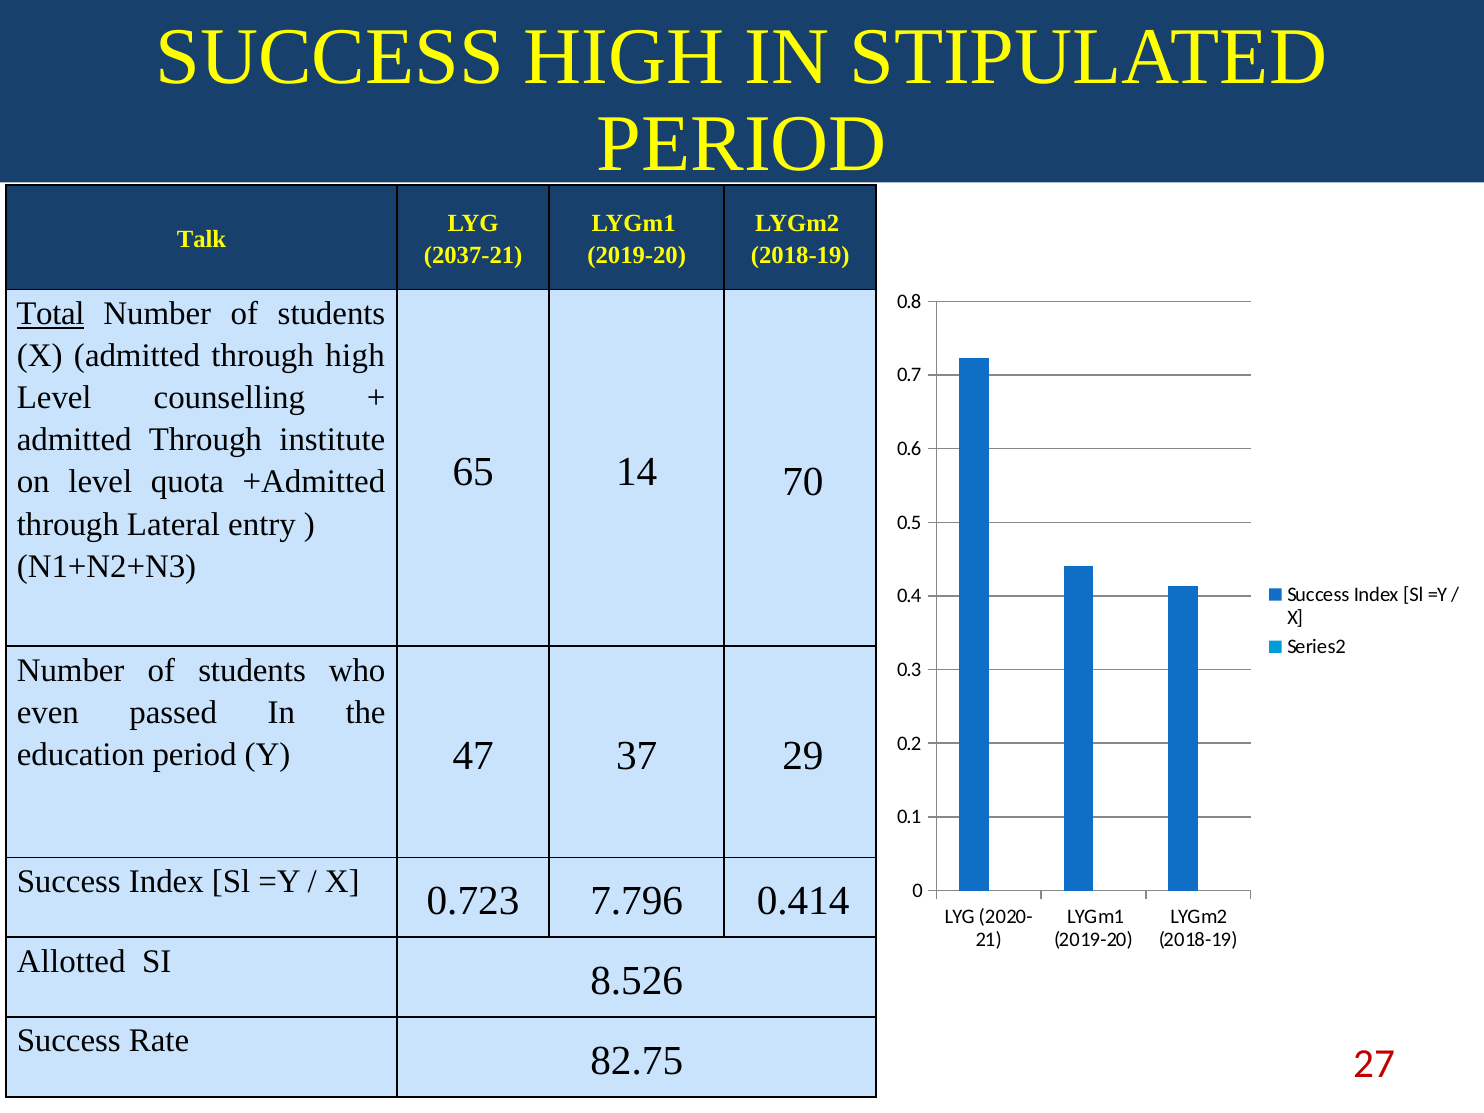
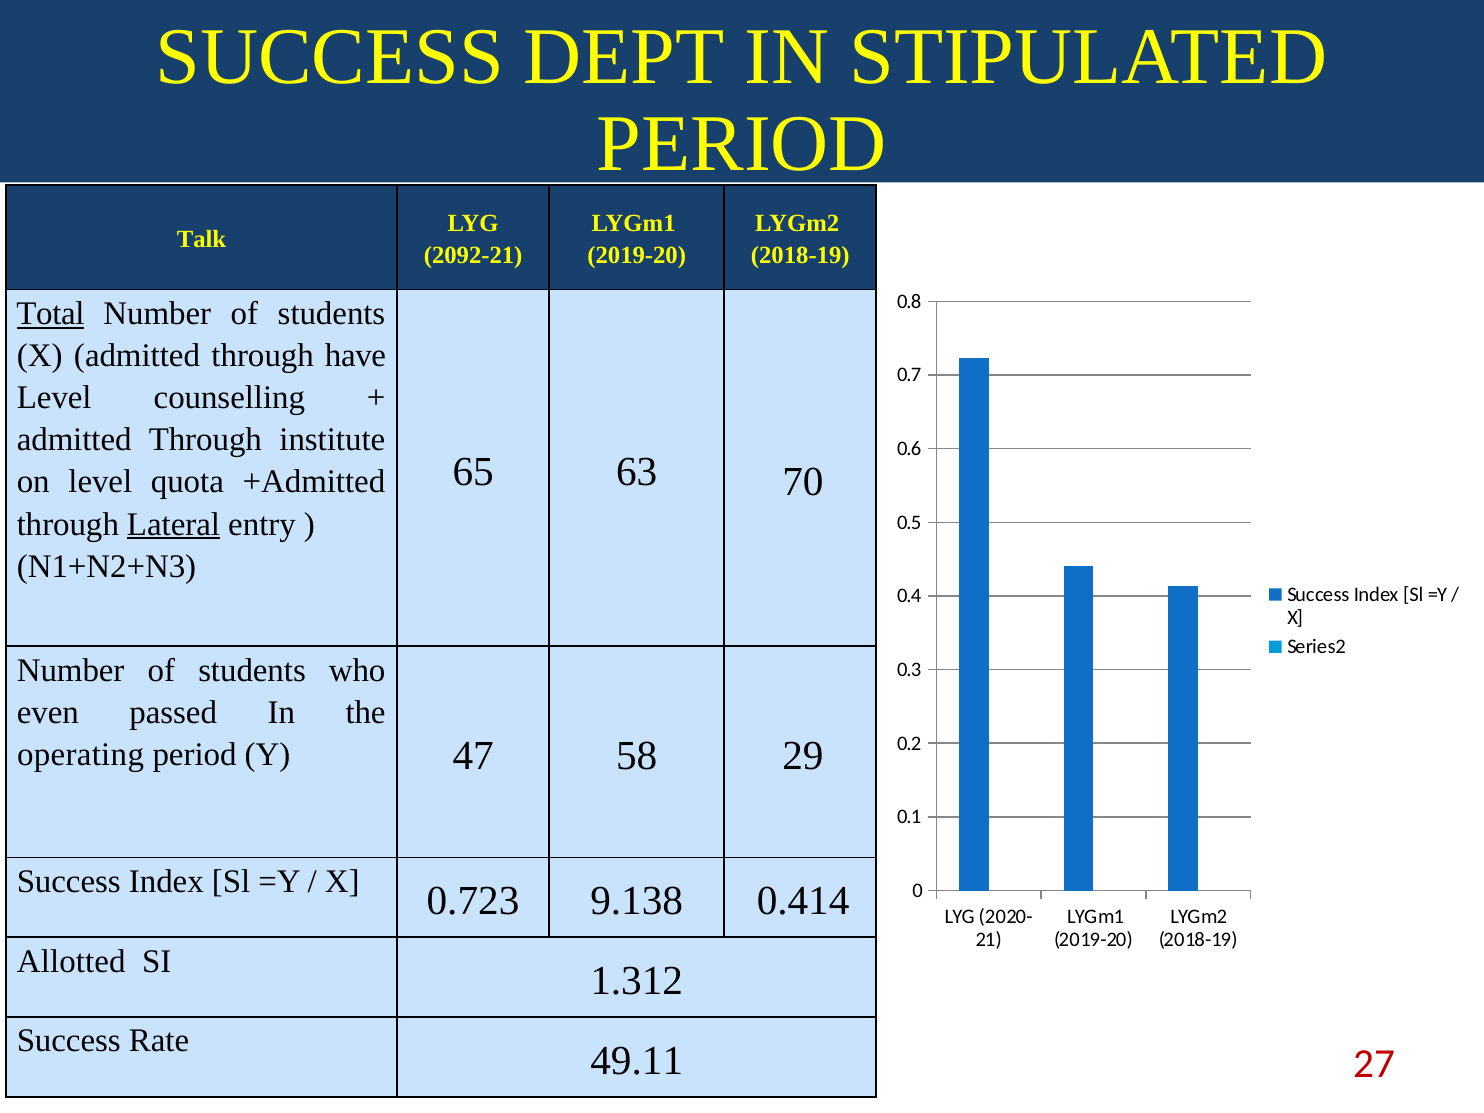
SUCCESS HIGH: HIGH -> DEPT
2037-21: 2037-21 -> 2092-21
through high: high -> have
14: 14 -> 63
Lateral underline: none -> present
education: education -> operating
37: 37 -> 58
7.796: 7.796 -> 9.138
8.526: 8.526 -> 1.312
82.75: 82.75 -> 49.11
